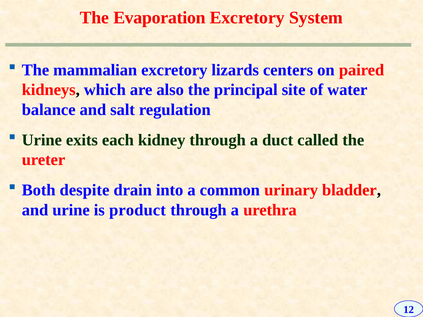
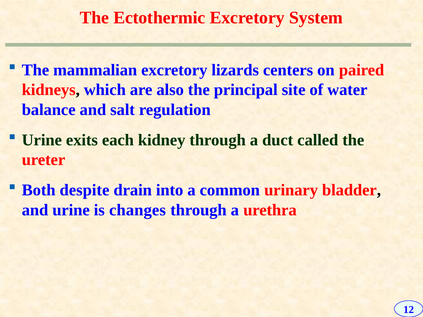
Evaporation: Evaporation -> Ectothermic
product: product -> changes
